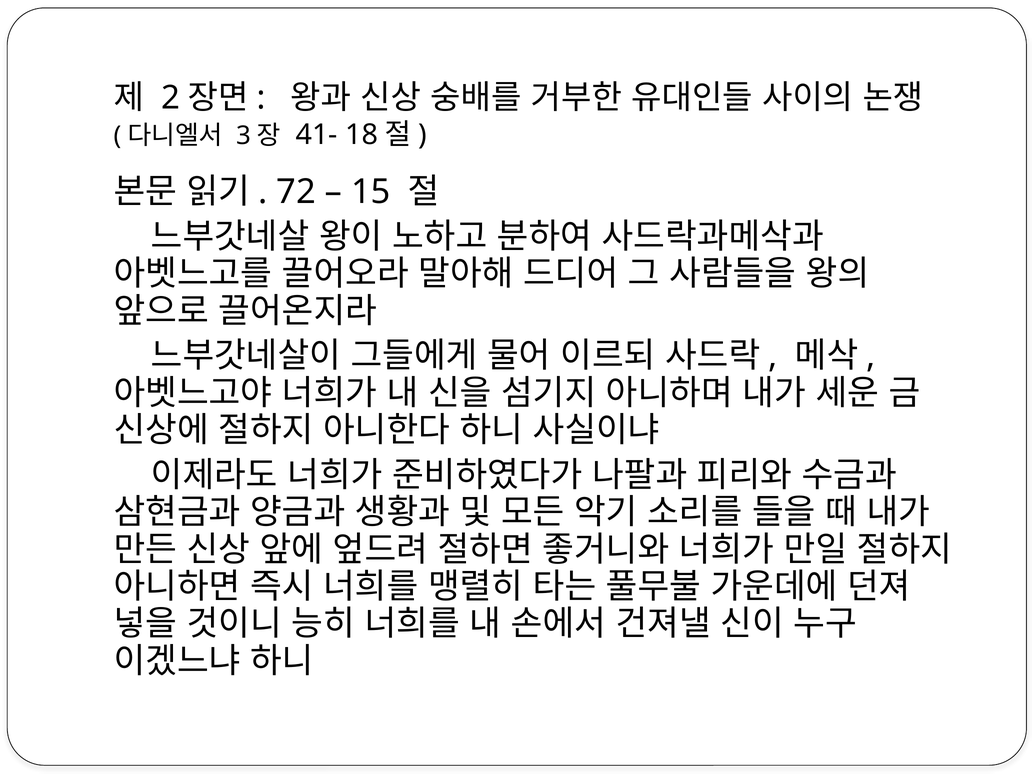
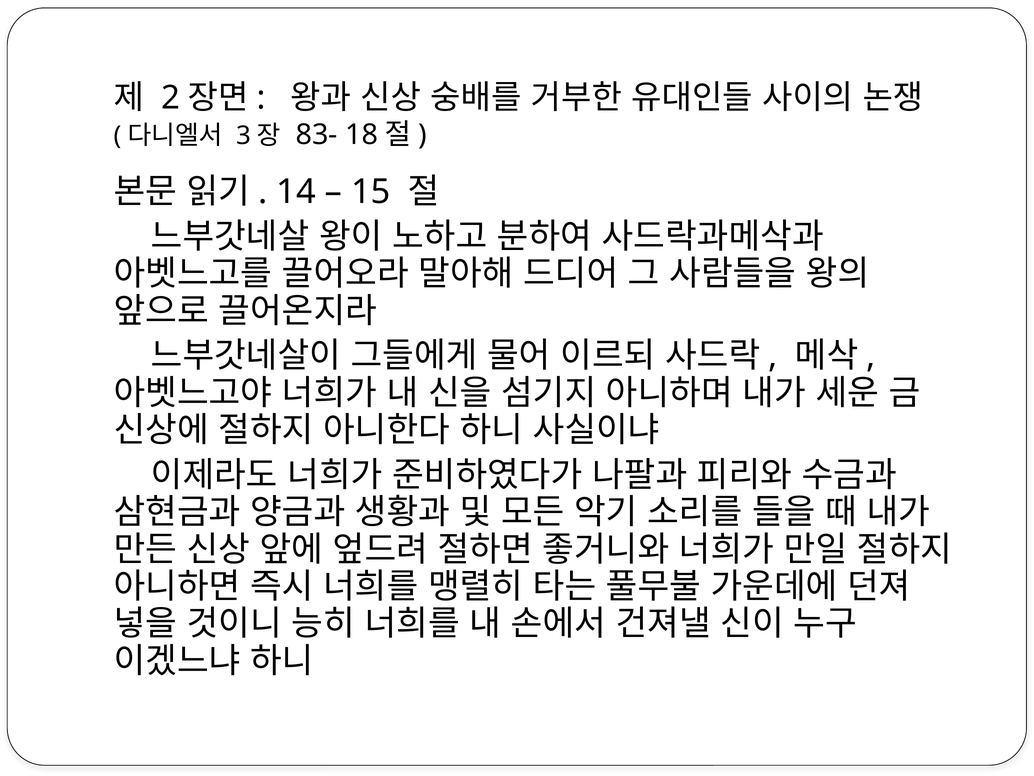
41-: 41- -> 83-
72: 72 -> 14
